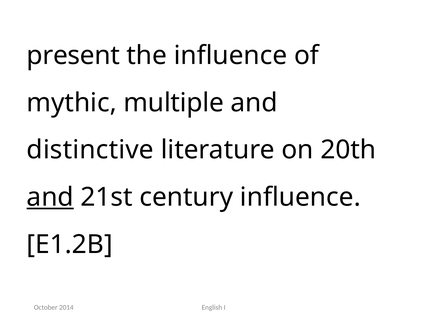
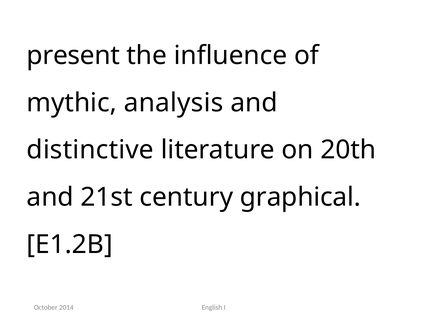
multiple: multiple -> analysis
and at (50, 197) underline: present -> none
century influence: influence -> graphical
